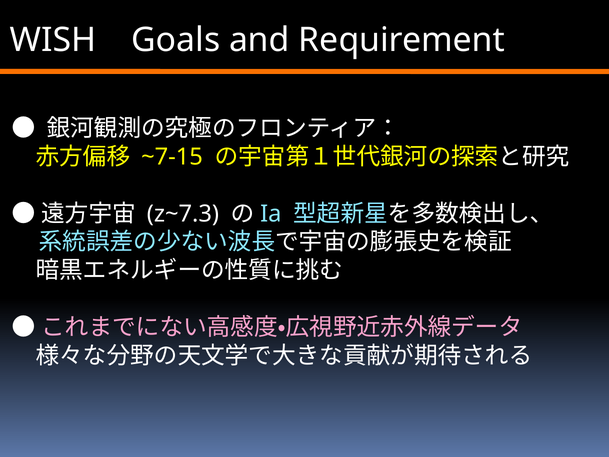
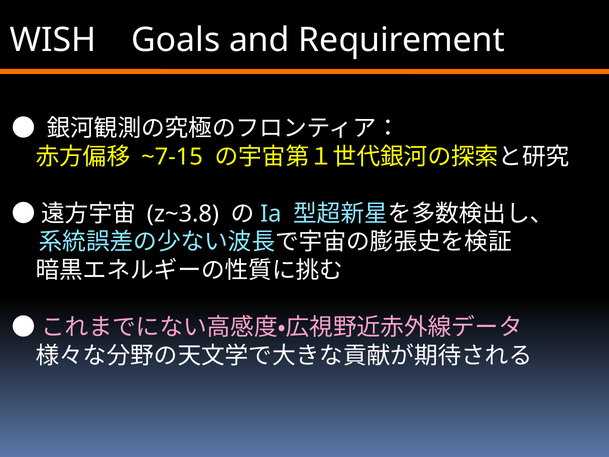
z~7.3: z~7.3 -> z~3.8
